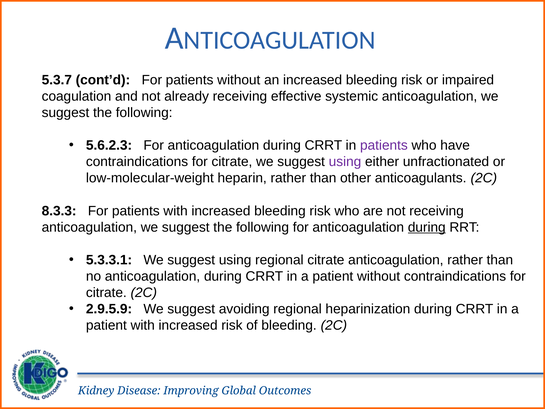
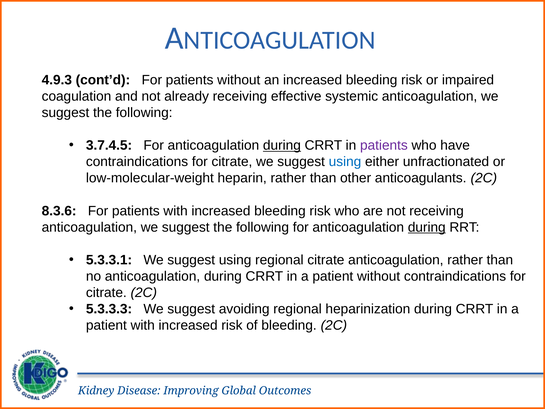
5.3.7: 5.3.7 -> 4.9.3
5.6.2.3: 5.6.2.3 -> 3.7.4.5
during at (282, 145) underline: none -> present
using at (345, 162) colour: purple -> blue
8.3.3: 8.3.3 -> 8.3.6
2.9.5.9: 2.9.5.9 -> 5.3.3.3
